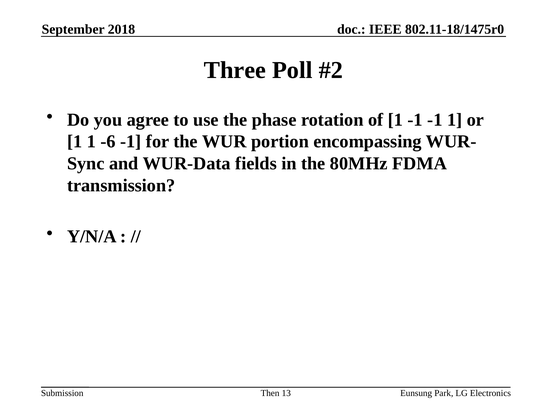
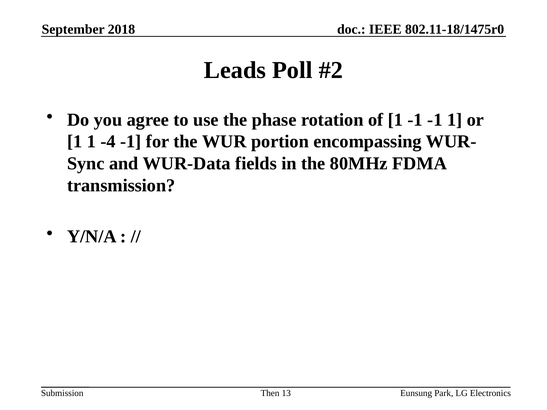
Three: Three -> Leads
-6: -6 -> -4
